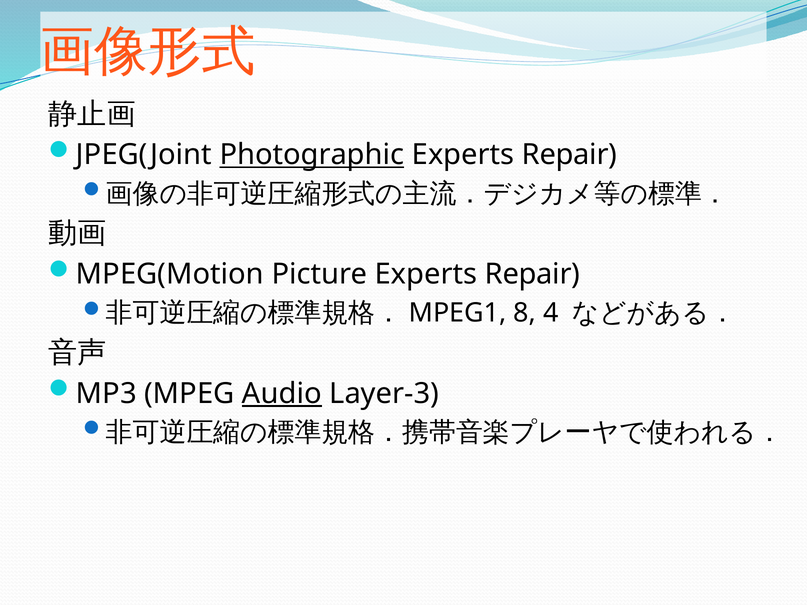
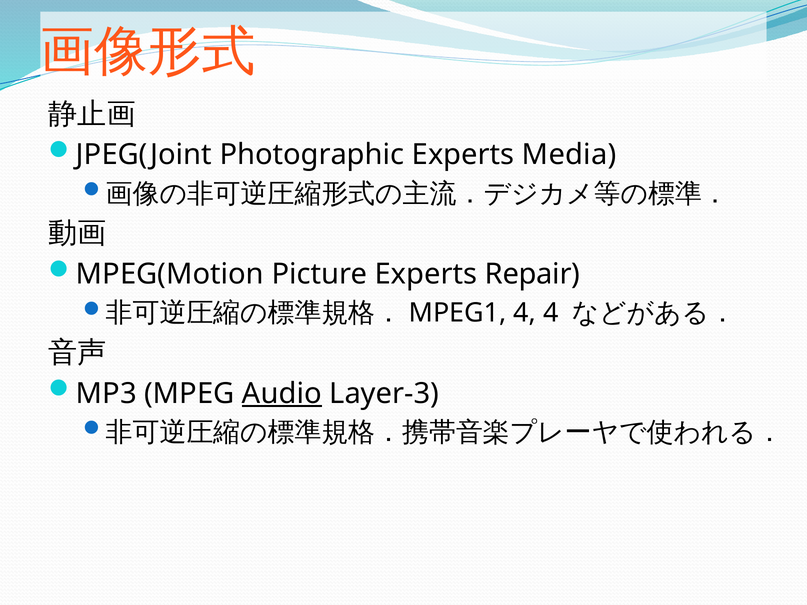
Photographic underline: present -> none
Repair at (570, 155): Repair -> Media
8 at (525, 313): 8 -> 4
